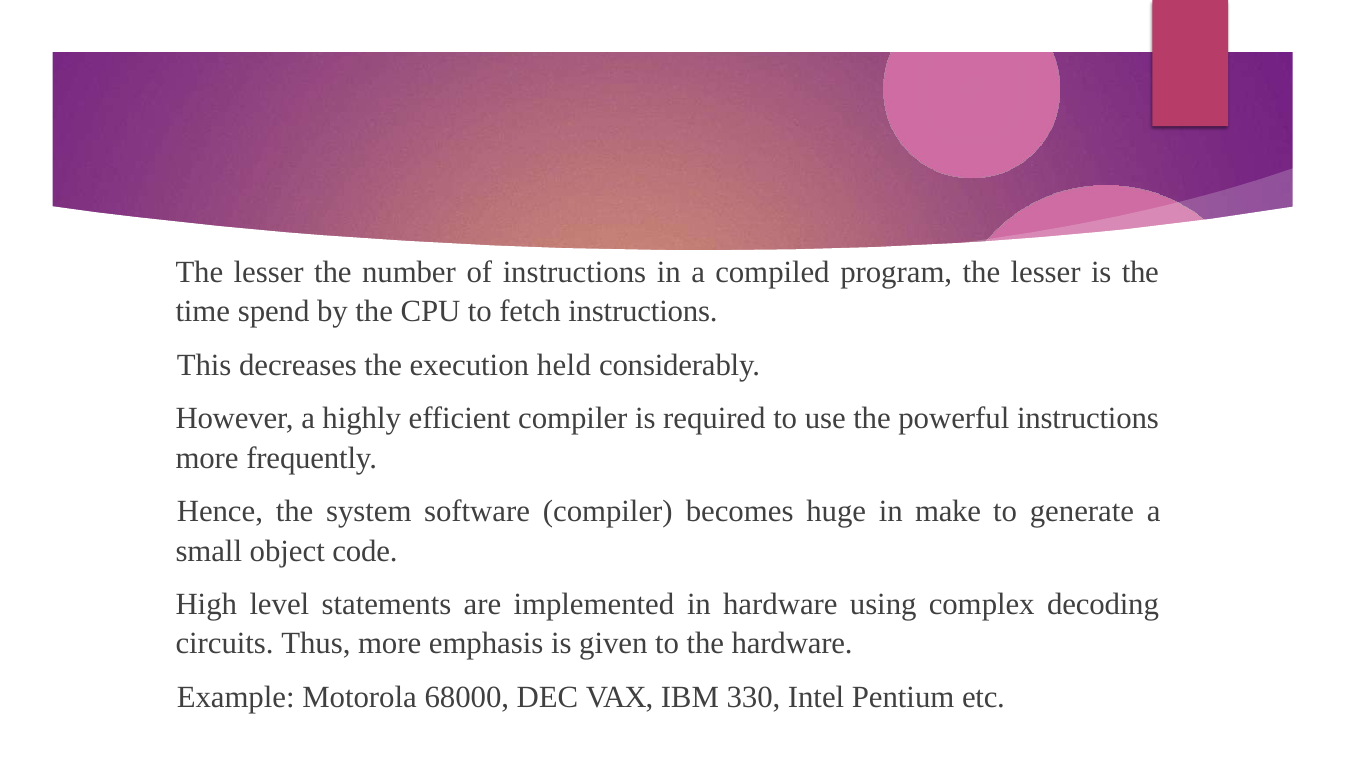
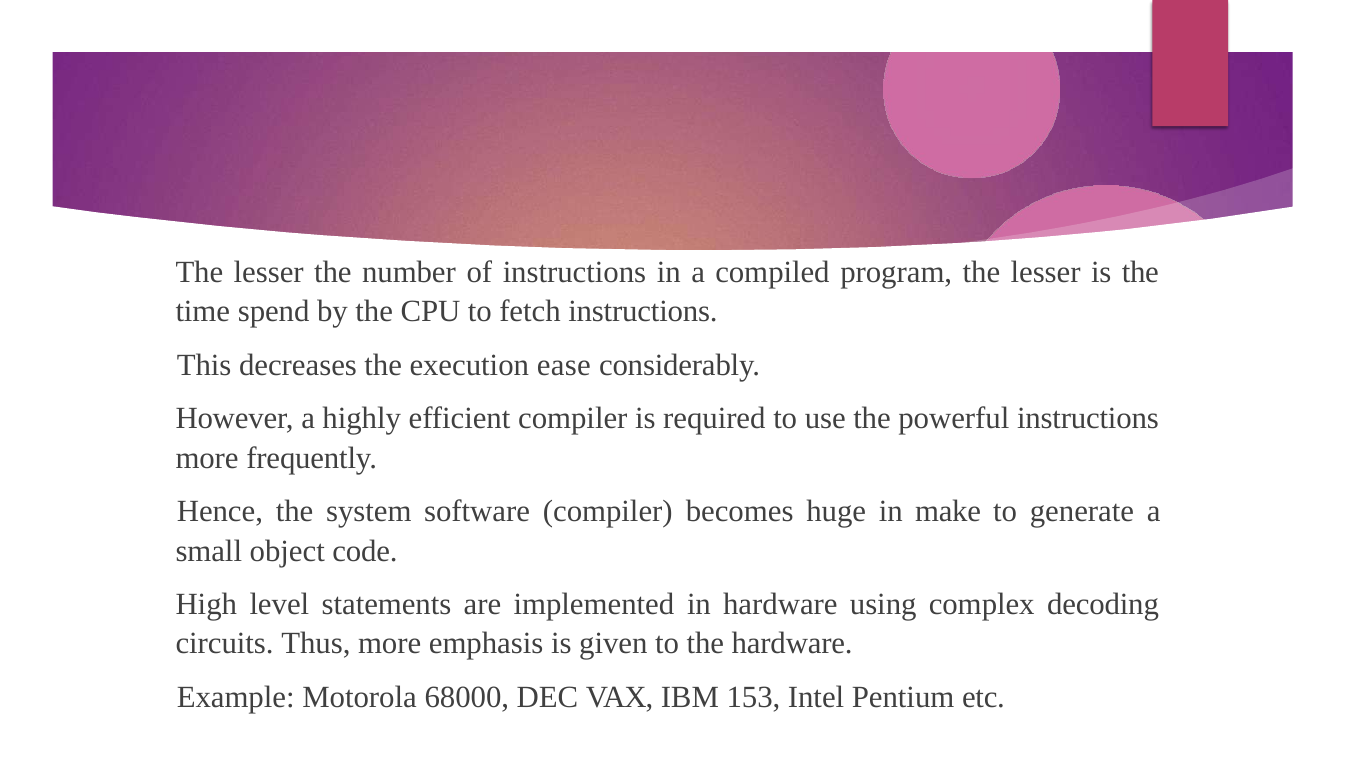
held: held -> ease
330: 330 -> 153
